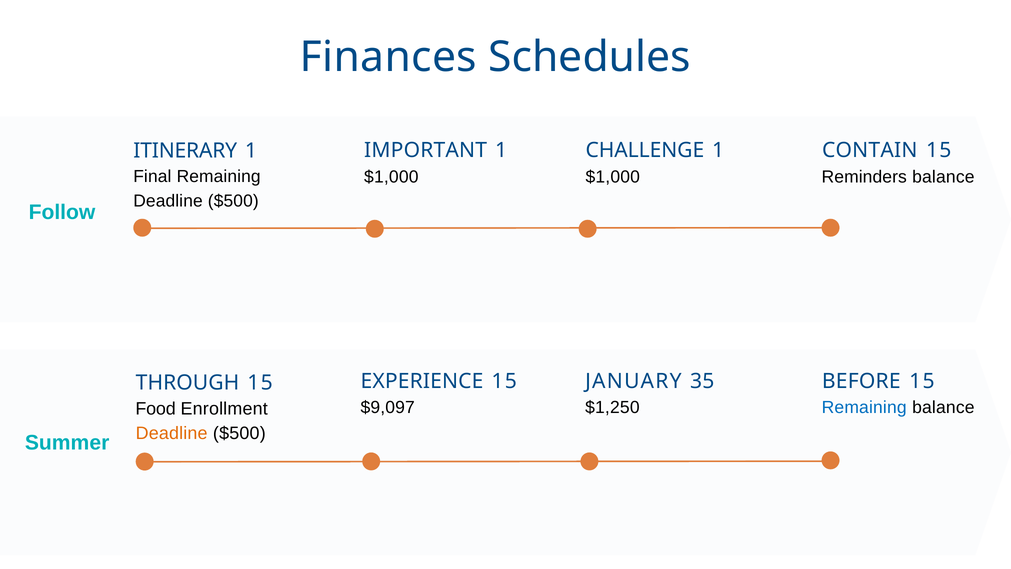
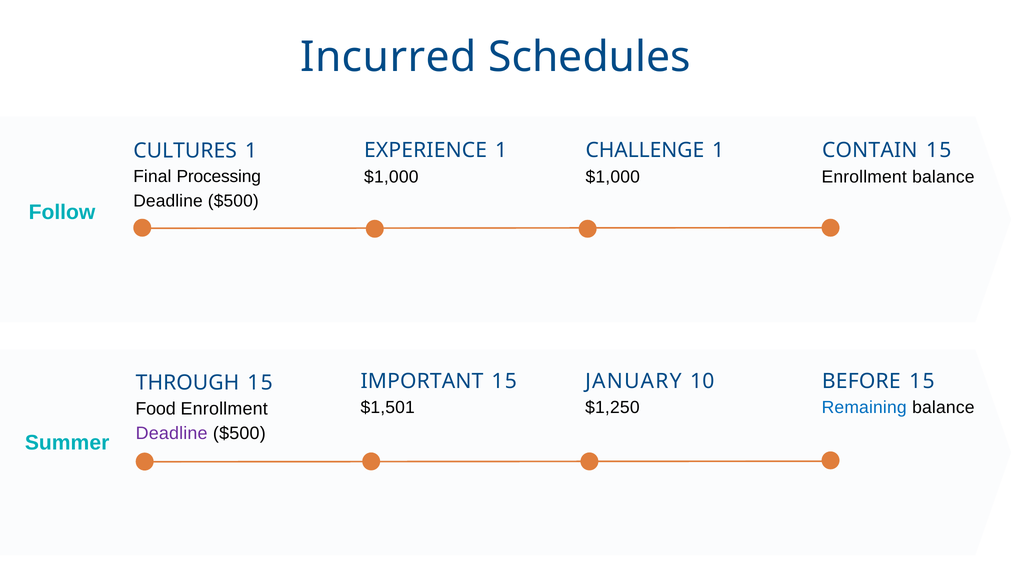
Finances: Finances -> Incurred
IMPORTANT: IMPORTANT -> EXPERIENCE
ITINERARY: ITINERARY -> CULTURES
Final Remaining: Remaining -> Processing
Reminders at (864, 177): Reminders -> Enrollment
EXPERIENCE: EXPERIENCE -> IMPORTANT
35: 35 -> 10
$9,097: $9,097 -> $1,501
Deadline at (172, 433) colour: orange -> purple
